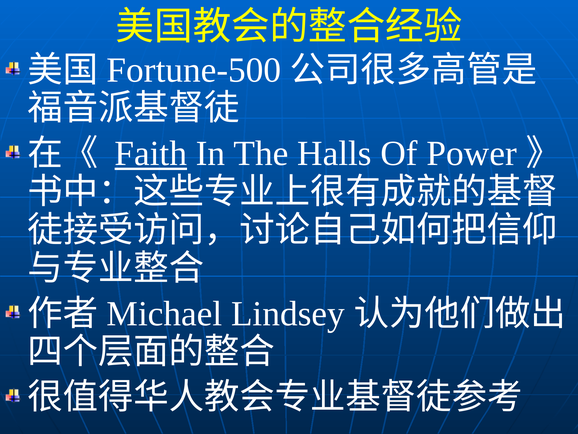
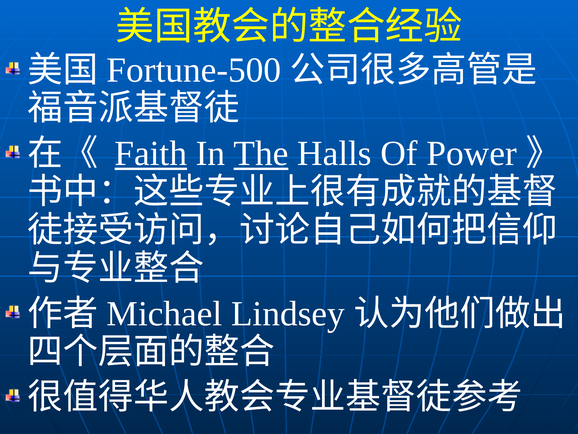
The underline: none -> present
